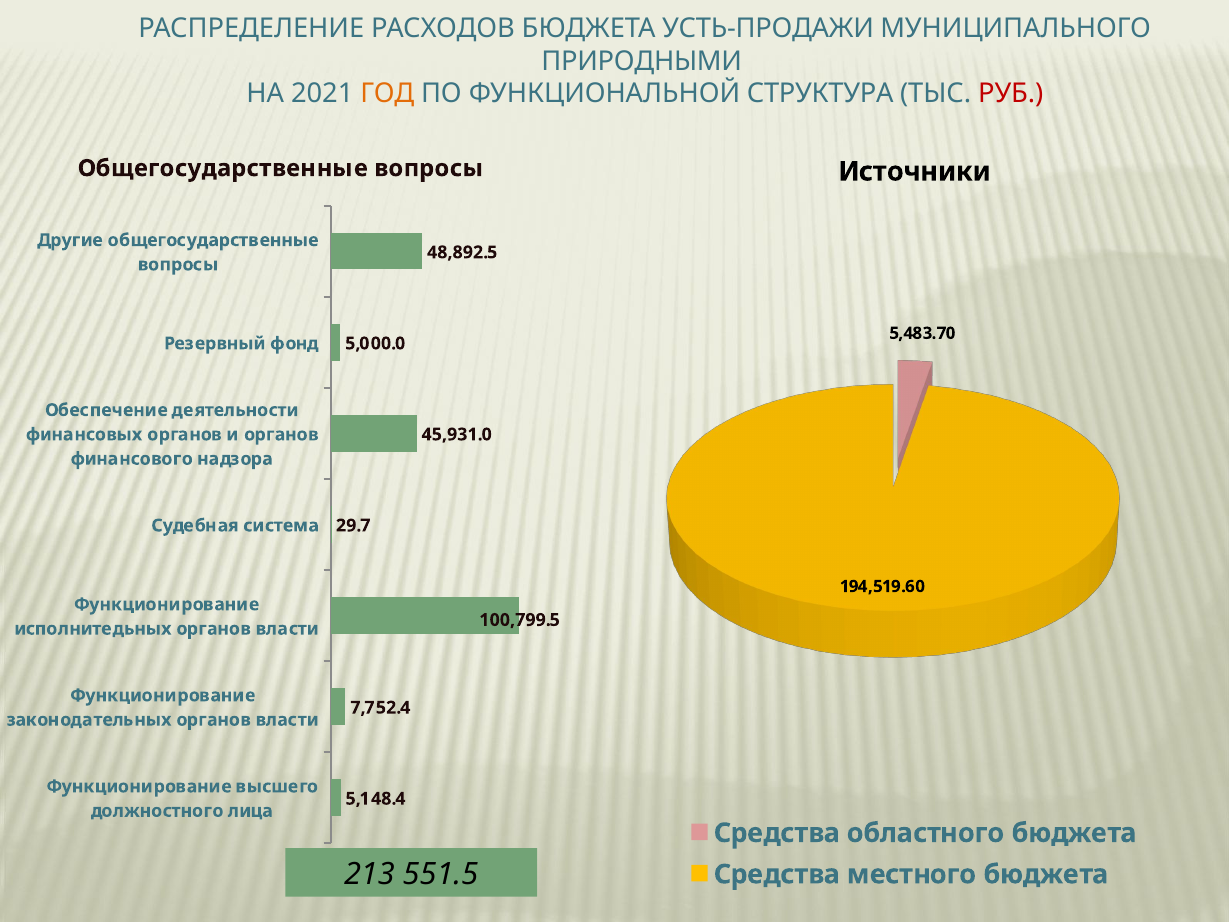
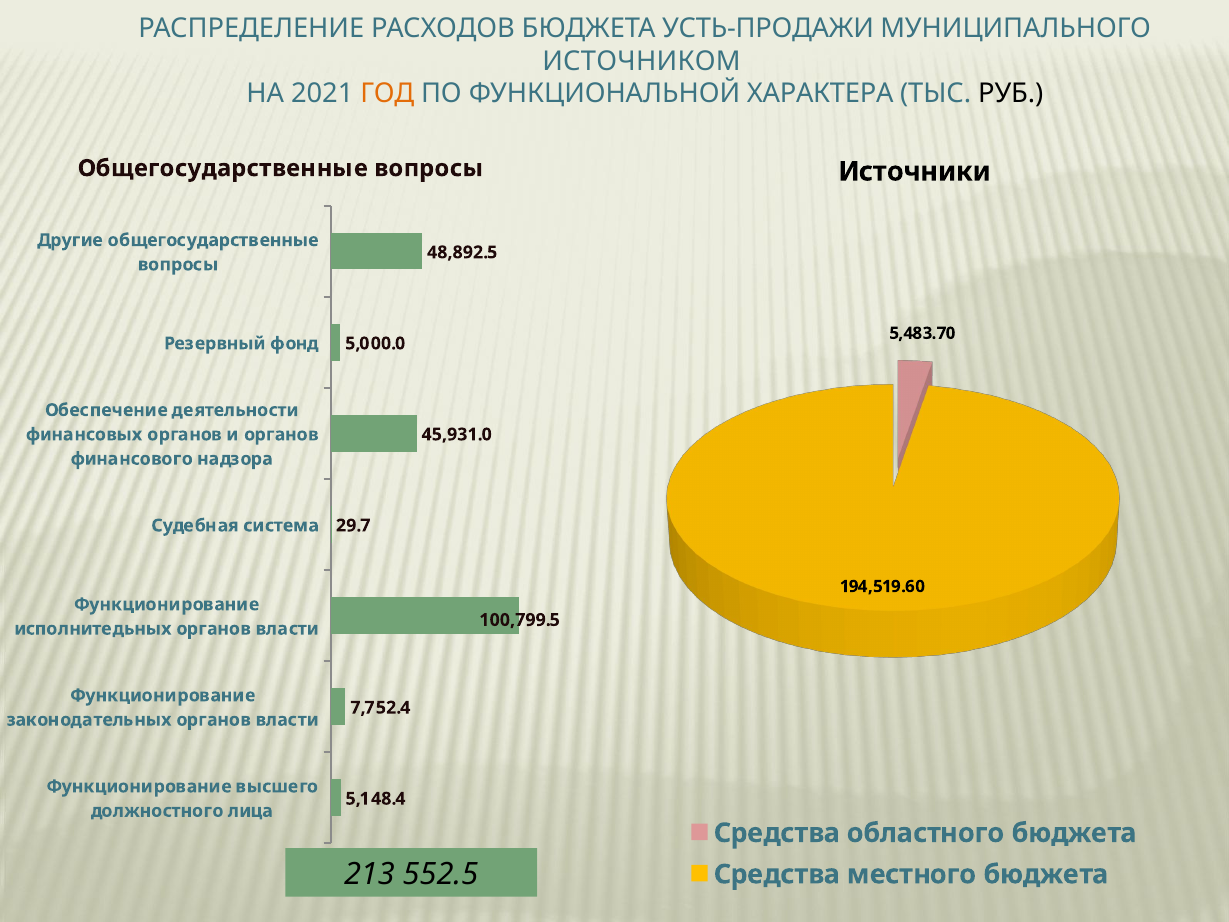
ПРИРОДНЫМИ: ПРИРОДНЫМИ -> ИСТОЧНИКОМ
СТРУКТУРА: СТРУКТУРА -> ХАРАКТЕРА
РУБ colour: red -> black
551.5: 551.5 -> 552.5
